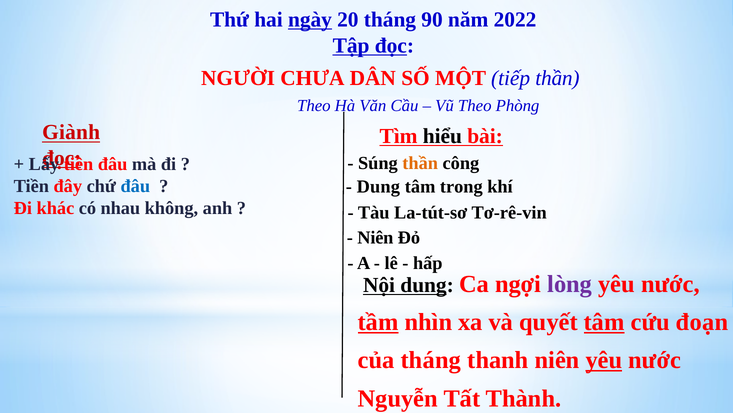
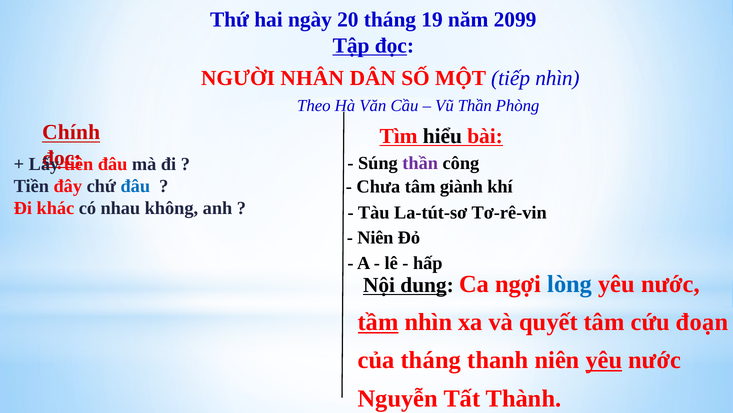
ngày underline: present -> none
90: 90 -> 19
2022: 2022 -> 2099
CHƯA: CHƯA -> NHÂN
tiếp thần: thần -> nhìn
Vũ Theo: Theo -> Thần
Giành: Giành -> Chính
thần at (420, 163) colour: orange -> purple
Dung at (378, 186): Dung -> Chưa
trong: trong -> giành
lòng colour: purple -> blue
tâm at (604, 322) underline: present -> none
